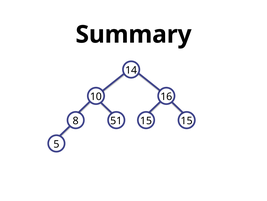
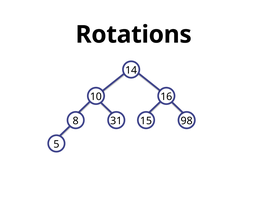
Summary: Summary -> Rotations
51: 51 -> 31
15 15: 15 -> 98
